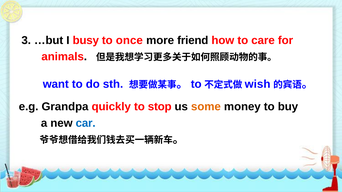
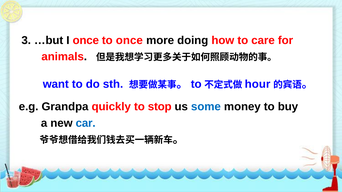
I busy: busy -> once
friend: friend -> doing
wish: wish -> hour
some colour: orange -> blue
